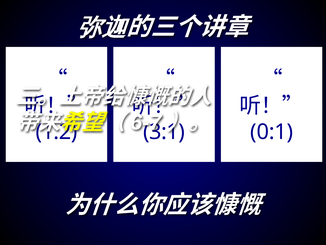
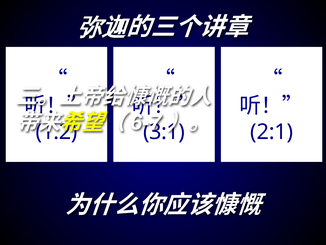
0:1: 0:1 -> 2:1
